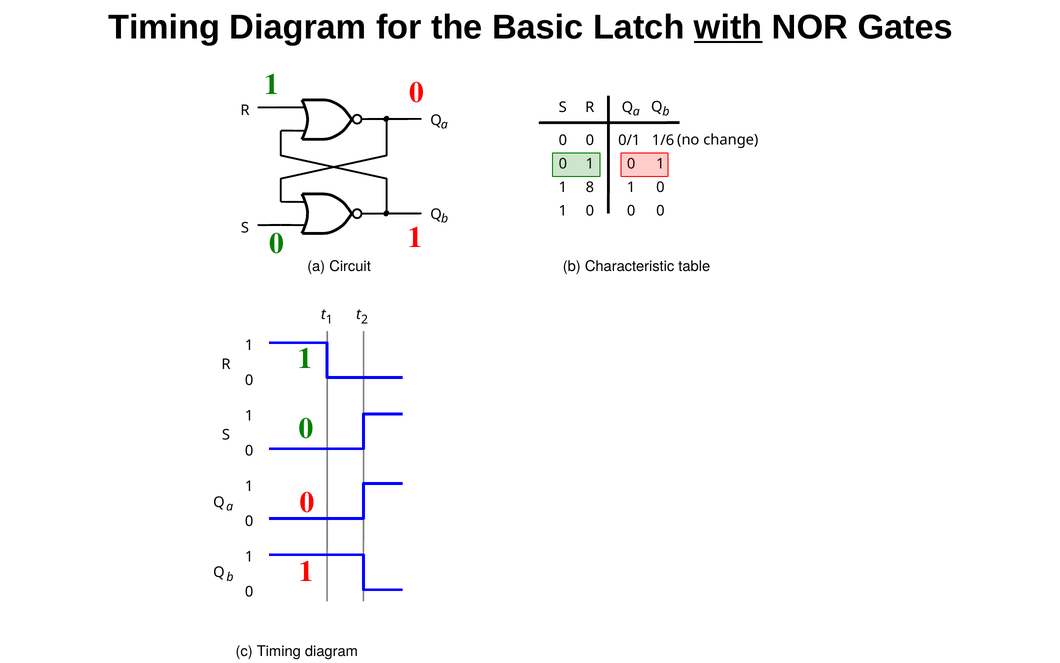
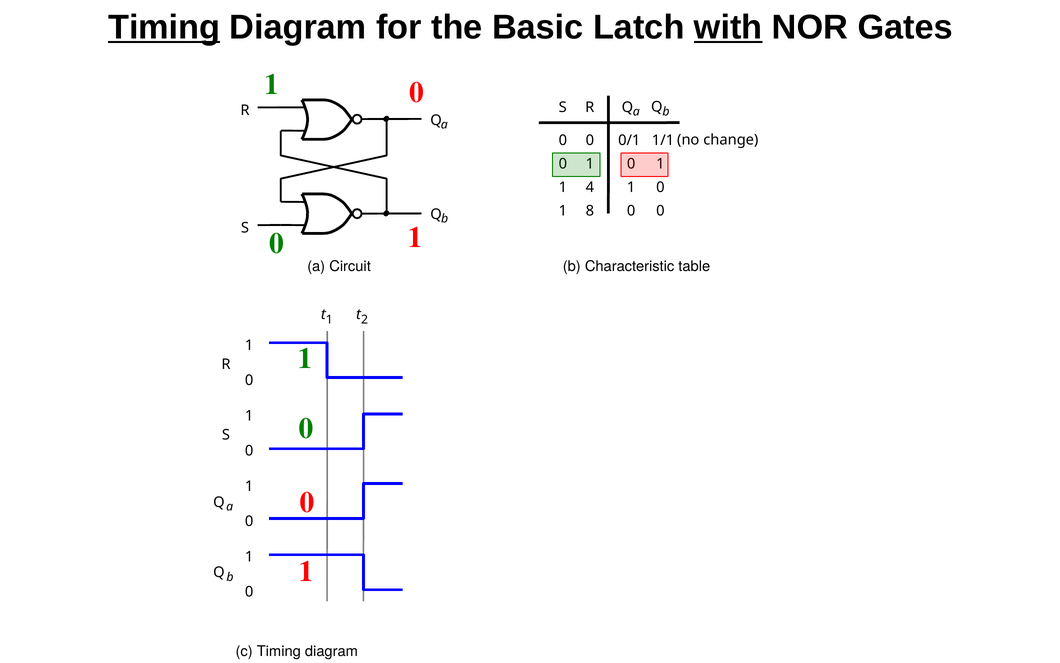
Timing at (164, 27) underline: none -> present
1/6: 1/6 -> 1/1
1 8: 8 -> 4
0 at (590, 211): 0 -> 8
